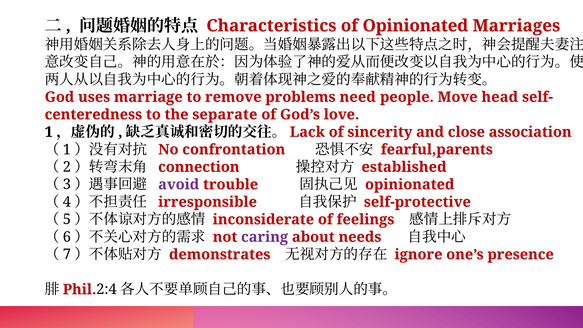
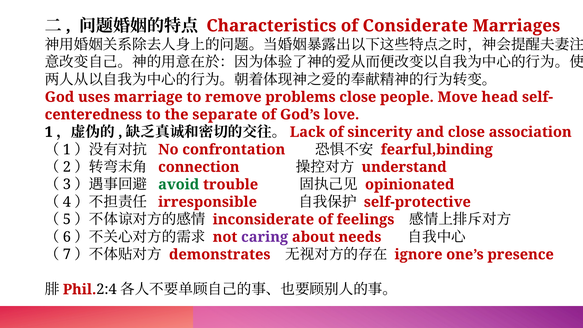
of Opinionated: Opinionated -> Considerate
problems need: need -> close
fearful,parents: fearful,parents -> fearful,binding
established: established -> understand
avoid colour: purple -> green
